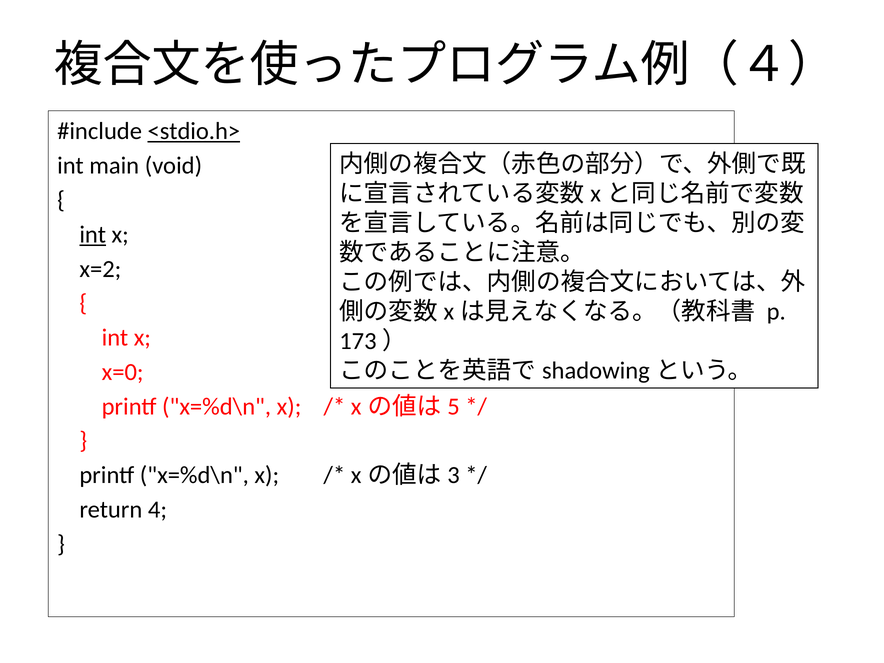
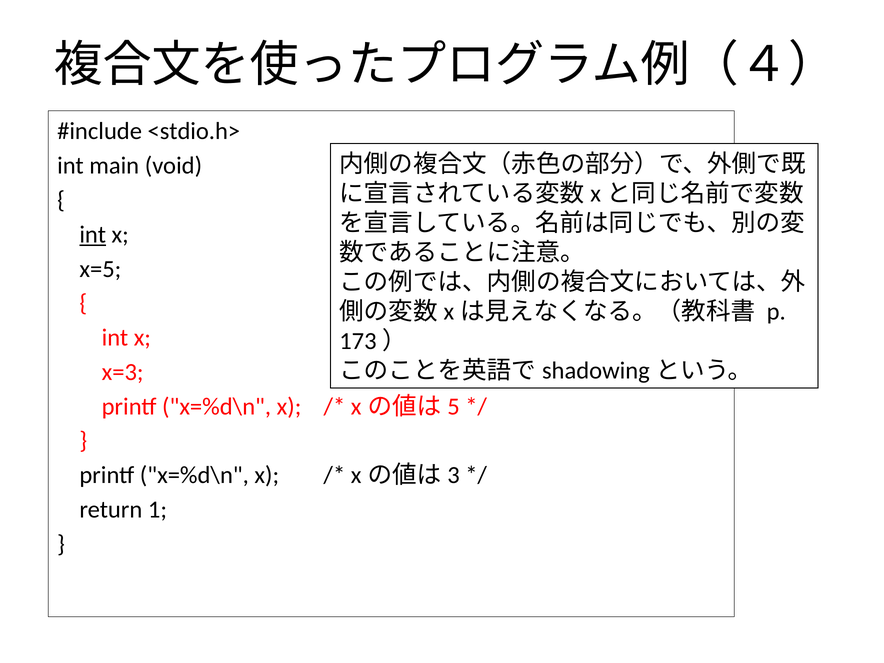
<stdio.h> underline: present -> none
x=2: x=2 -> x=5
x=0: x=0 -> x=3
4: 4 -> 1
